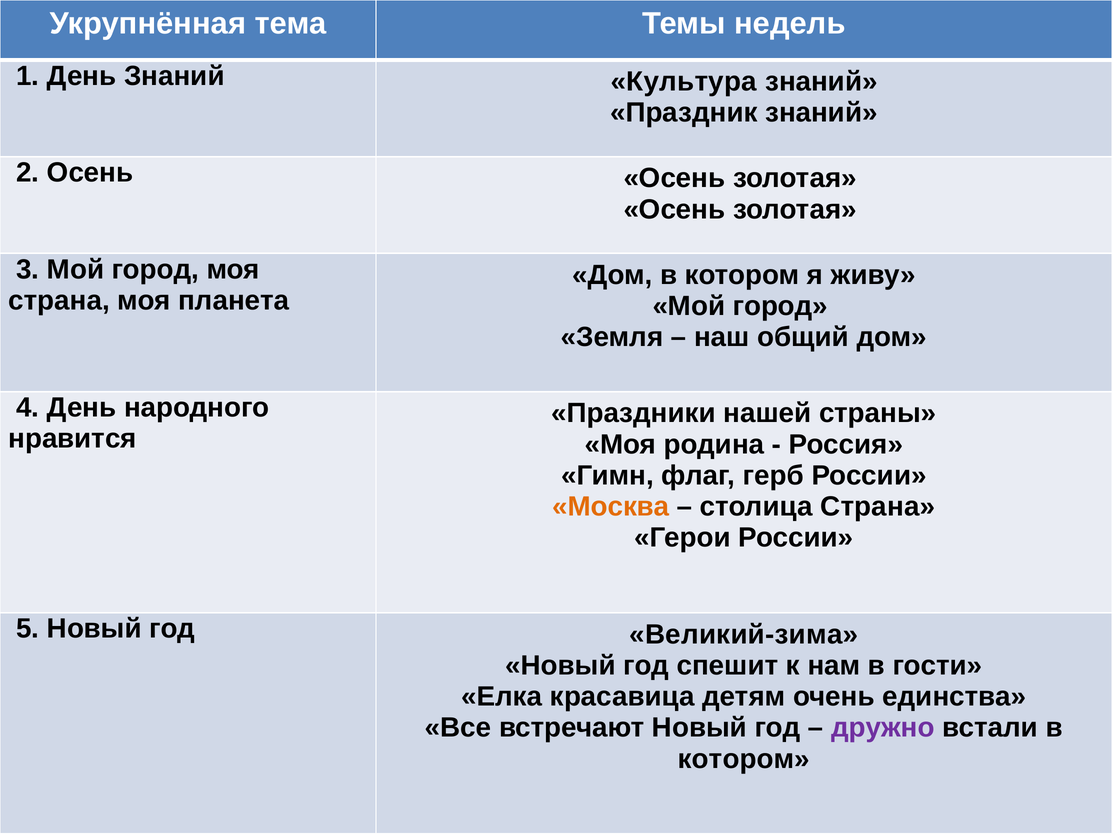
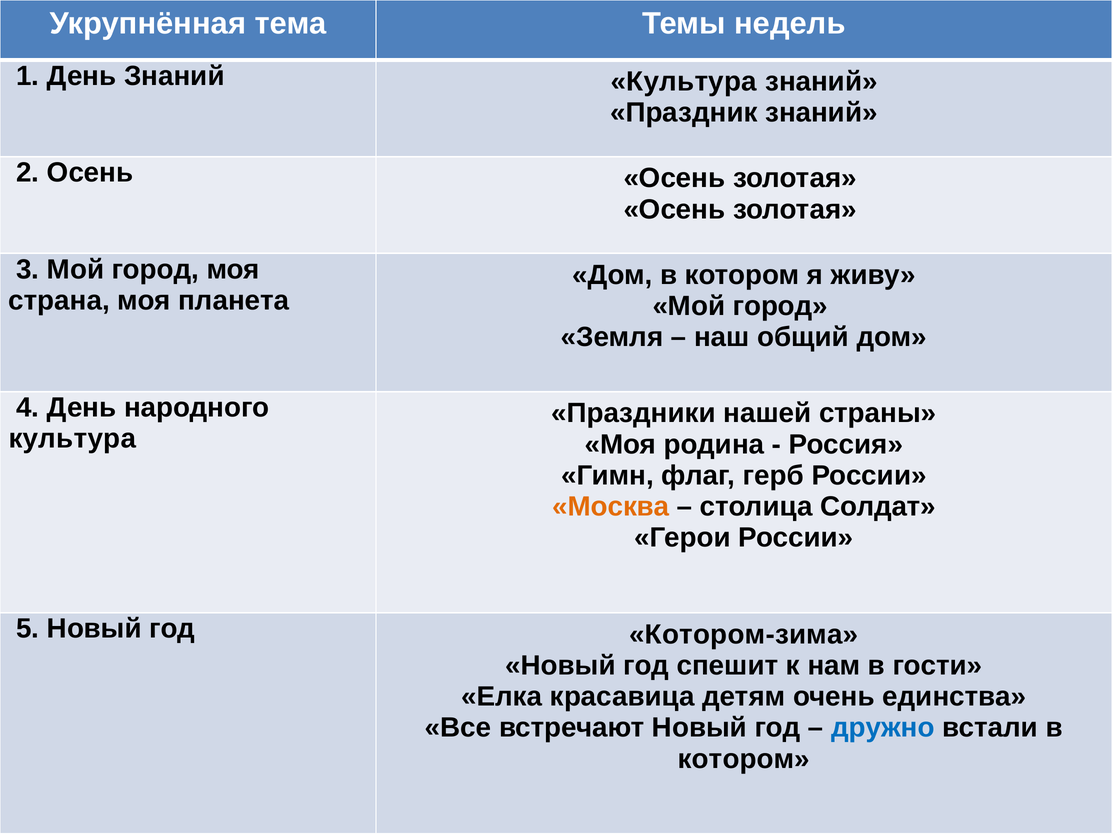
нравится at (72, 439): нравится -> культура
столица Страна: Страна -> Солдат
Великий-зима: Великий-зима -> Котором-зима
дружно colour: purple -> blue
